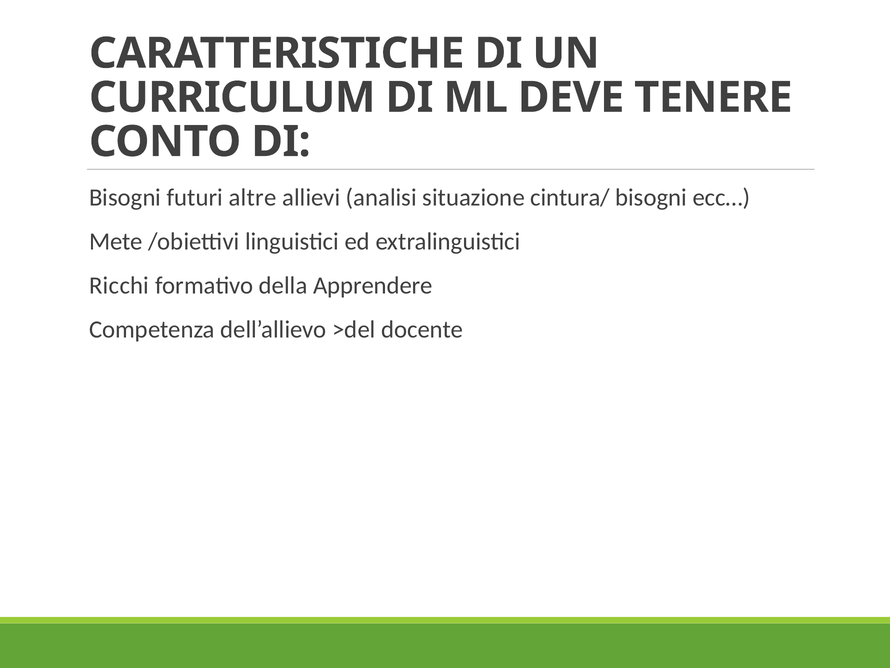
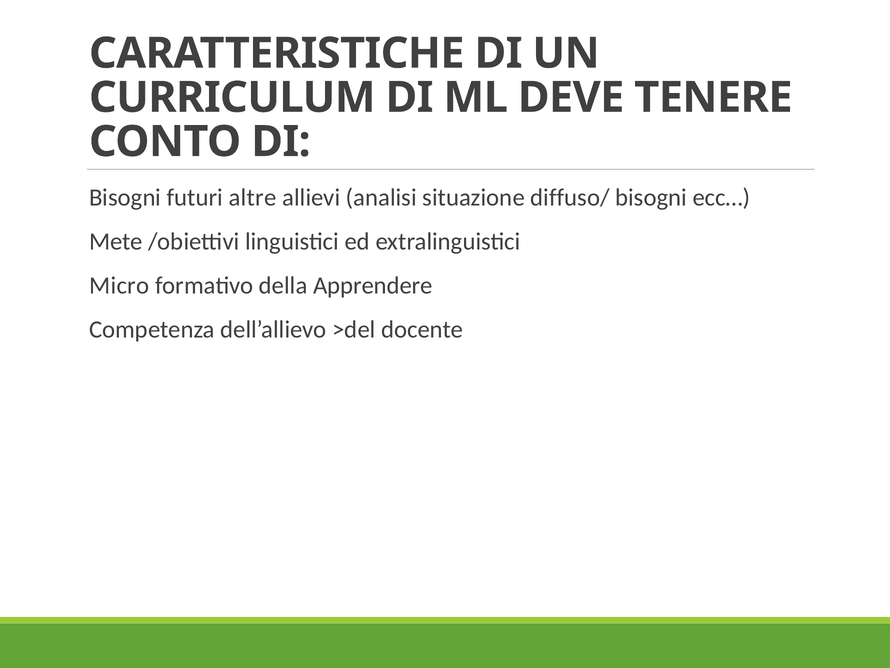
cintura/: cintura/ -> diffuso/
Ricchi: Ricchi -> Micro
